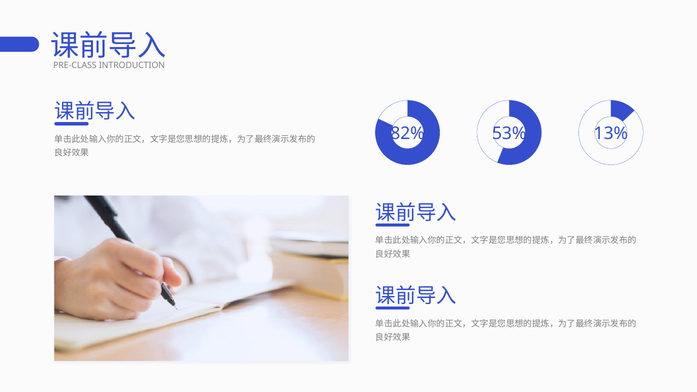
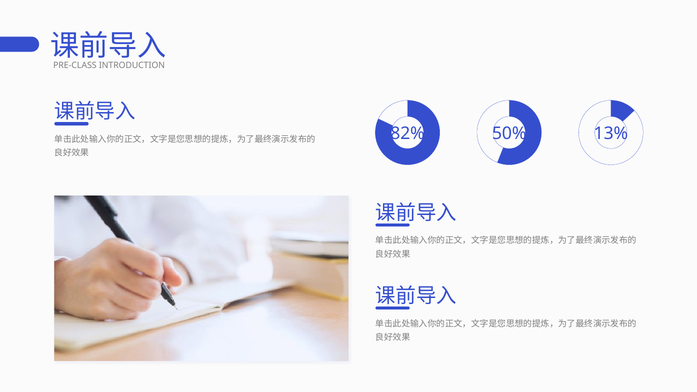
53%: 53% -> 50%
